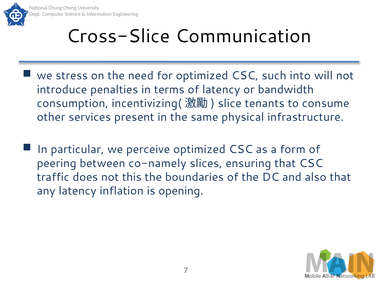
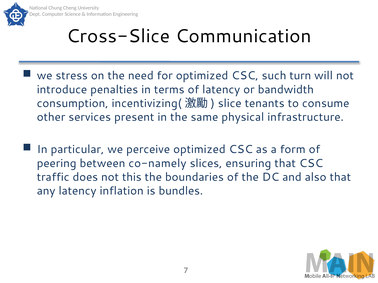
into: into -> turn
opening: opening -> bundles
